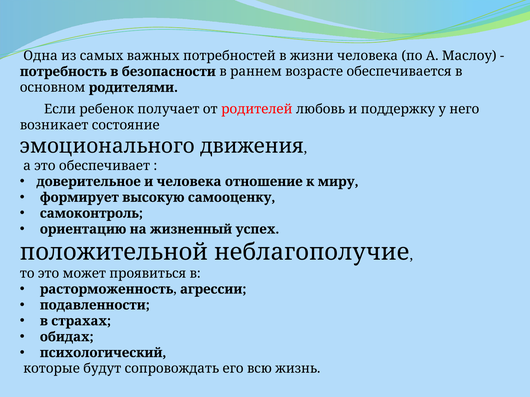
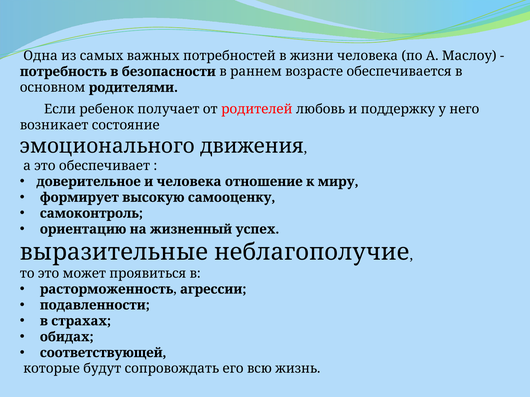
положительной: положительной -> выразительные
психологический: психологический -> соответствующей
